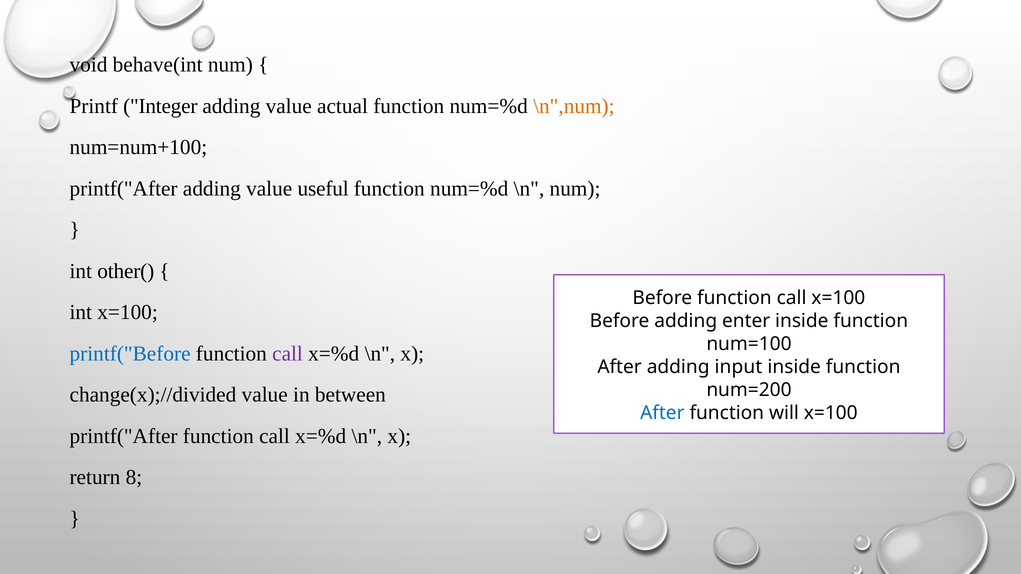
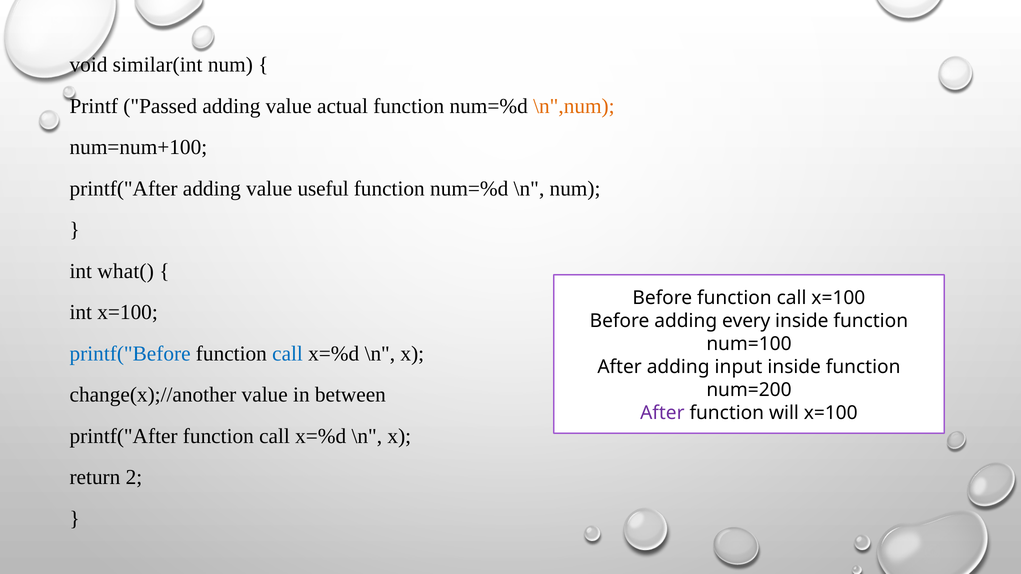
behave(int: behave(int -> similar(int
Integer: Integer -> Passed
other(: other( -> what(
enter: enter -> every
call at (288, 354) colour: purple -> blue
change(x);//divided: change(x);//divided -> change(x);//another
After at (662, 413) colour: blue -> purple
8: 8 -> 2
